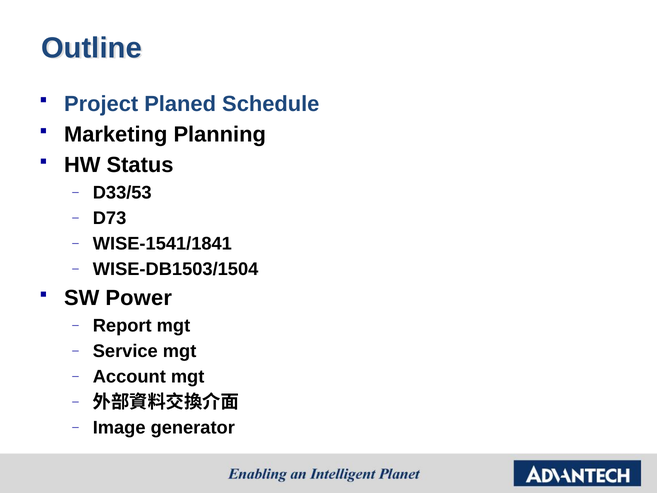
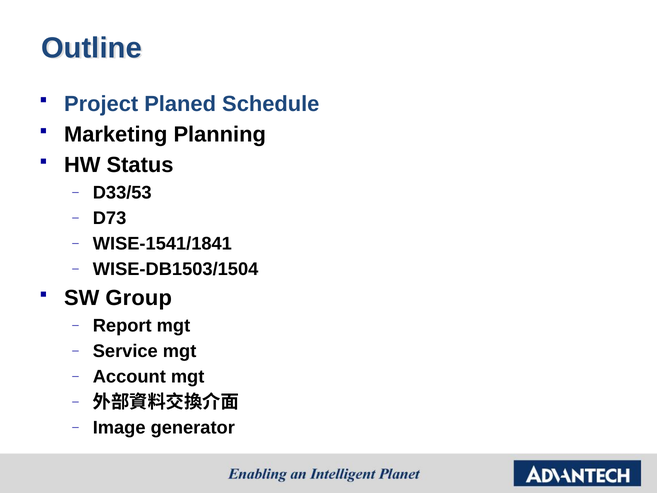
Power: Power -> Group
